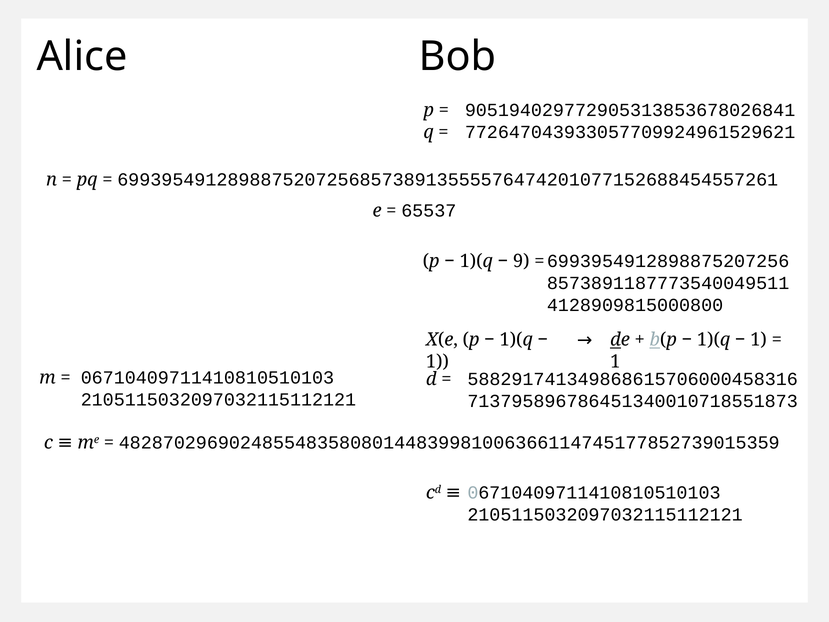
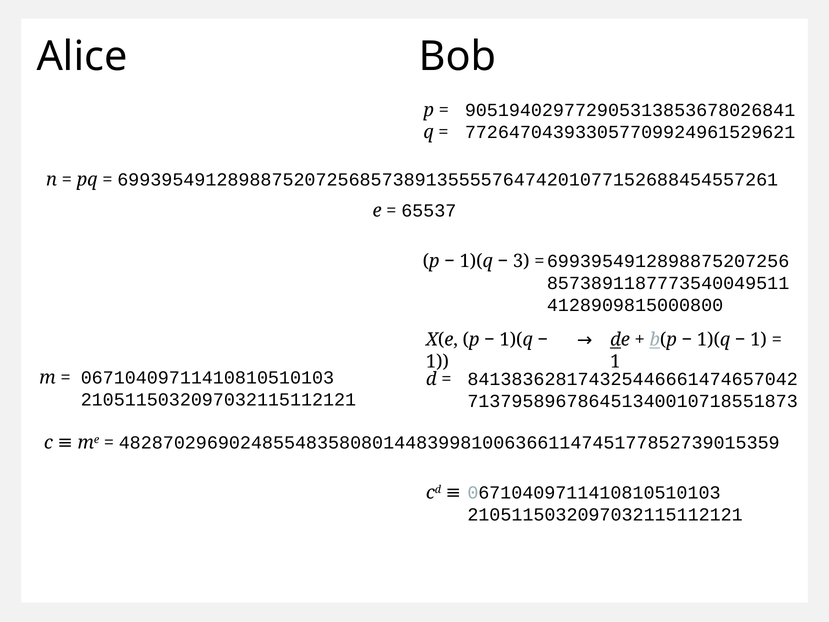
9: 9 -> 3
588291741349868615706000458316: 588291741349868615706000458316 -> 841383628174325446661474657042
